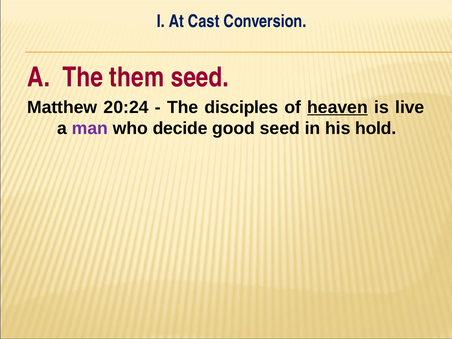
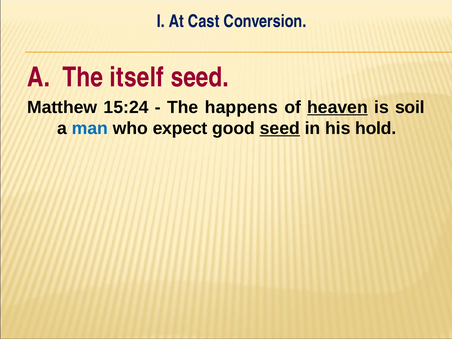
them: them -> itself
20:24: 20:24 -> 15:24
disciples: disciples -> happens
live: live -> soil
man colour: purple -> blue
decide: decide -> expect
seed at (280, 128) underline: none -> present
